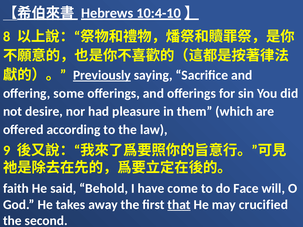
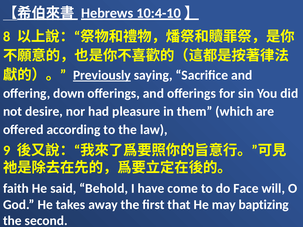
some: some -> down
that at (179, 205) underline: present -> none
crucified: crucified -> baptizing
